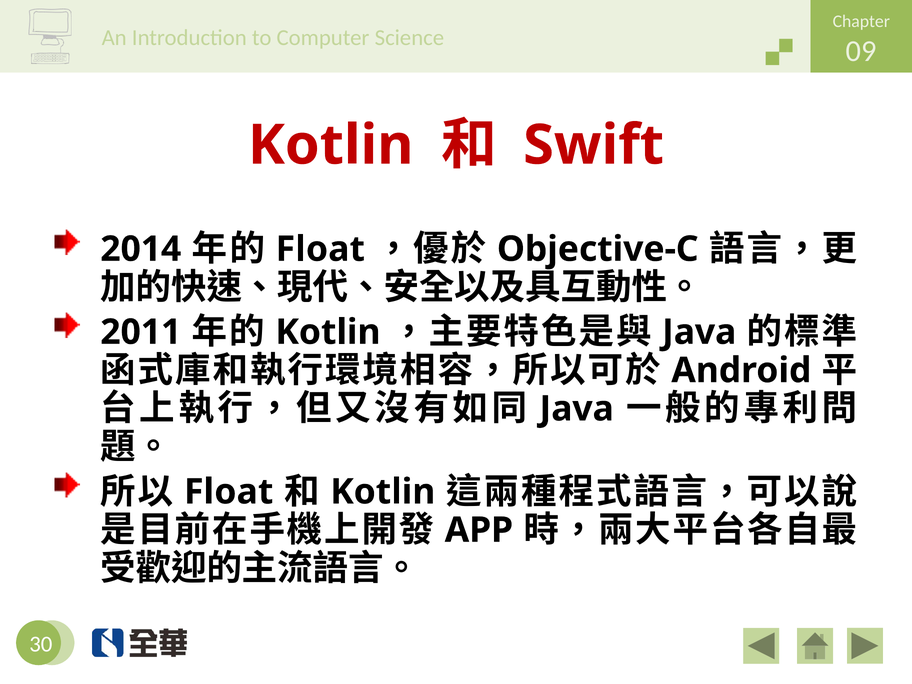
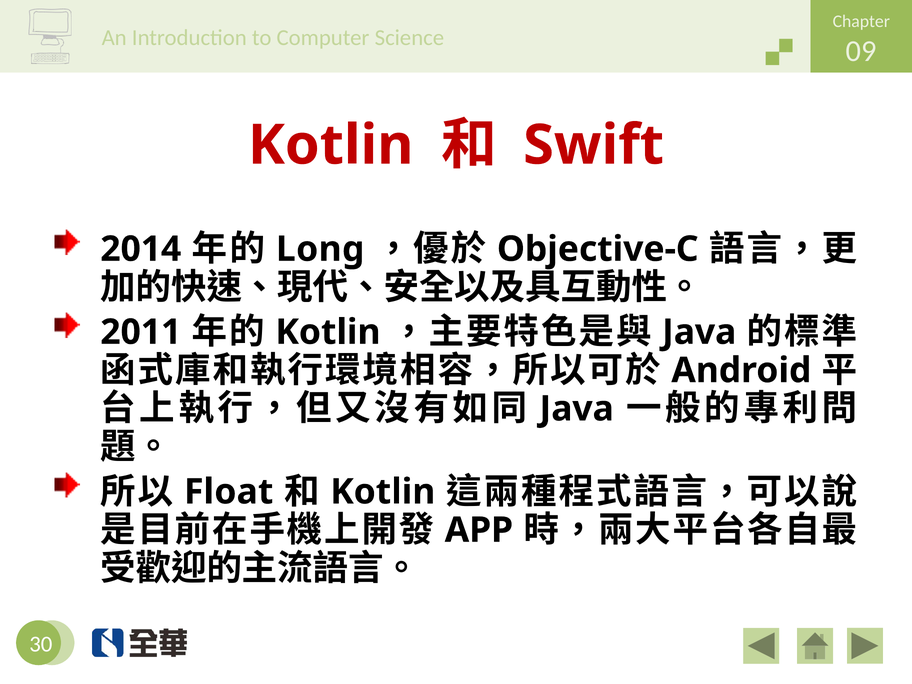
Float at (320, 249): Float -> Long
